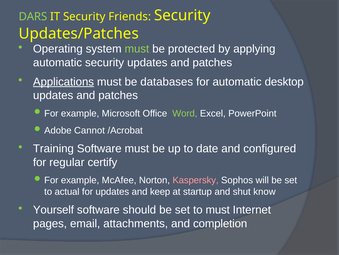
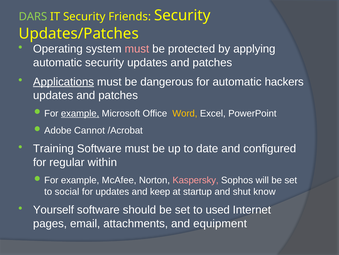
must at (137, 49) colour: light green -> pink
databases: databases -> dangerous
desktop: desktop -> hackers
example at (80, 113) underline: none -> present
Word colour: light green -> yellow
certify: certify -> within
actual: actual -> social
to must: must -> used
completion: completion -> equipment
